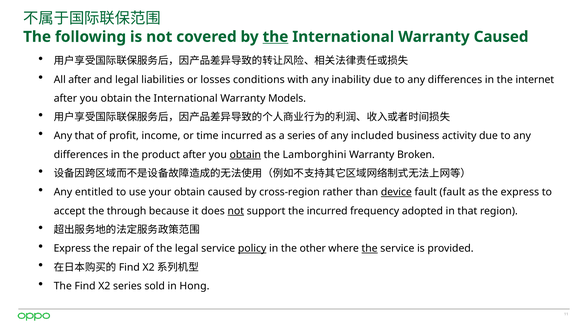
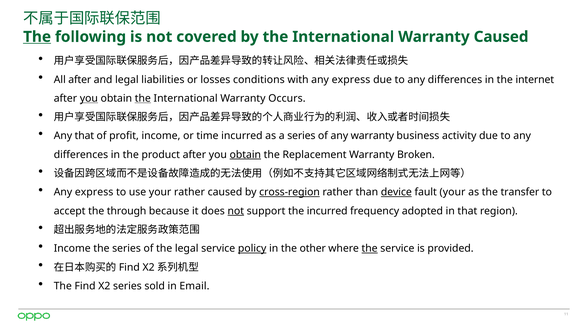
The at (37, 37) underline: none -> present
the at (275, 37) underline: present -> none
with any inability: inability -> express
you at (89, 98) underline: none -> present
the at (143, 98) underline: none -> present
Models: Models -> Occurs
any included: included -> warranty
Lamborghini: Lamborghini -> Replacement
entitled at (94, 192): entitled -> express
your obtain: obtain -> rather
cross-region underline: none -> present
fault fault: fault -> your
the express: express -> transfer
Express at (72, 248): Express -> Income
the repair: repair -> series
Hong: Hong -> Email
